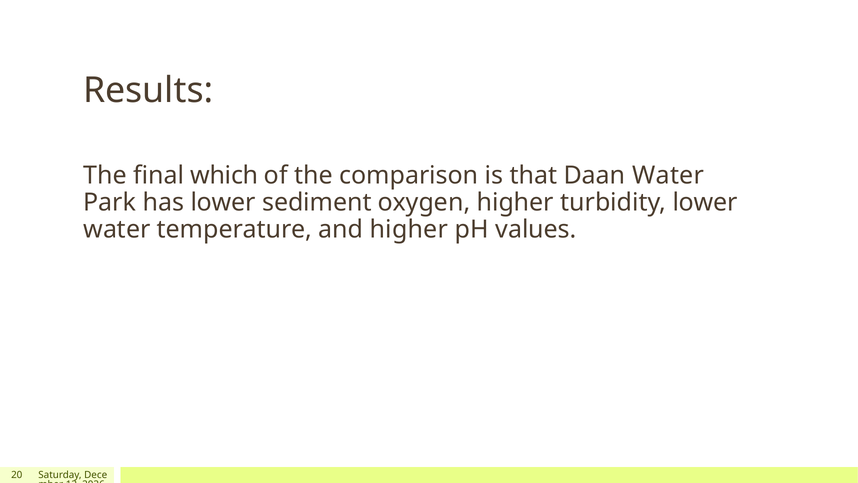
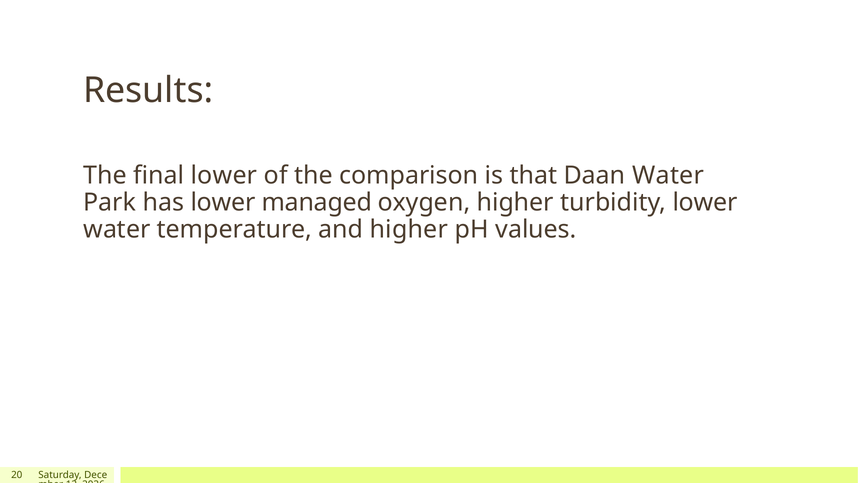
final which: which -> lower
sediment: sediment -> managed
